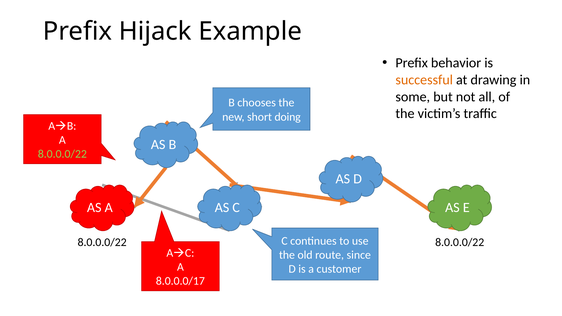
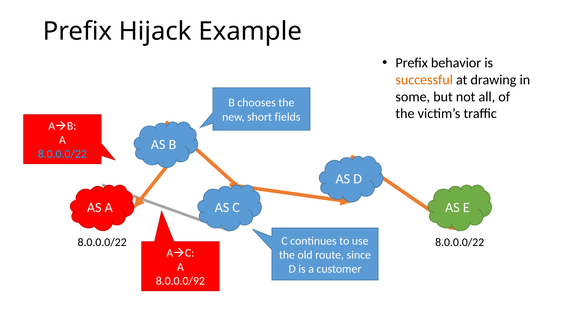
doing: doing -> fields
8.0.0.0/22 at (62, 154) colour: light green -> light blue
8.0.0.0/17: 8.0.0.0/17 -> 8.0.0.0/92
